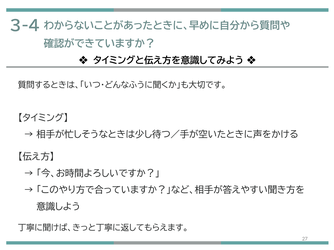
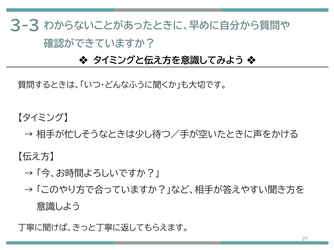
3-4: 3-4 -> 3-3
